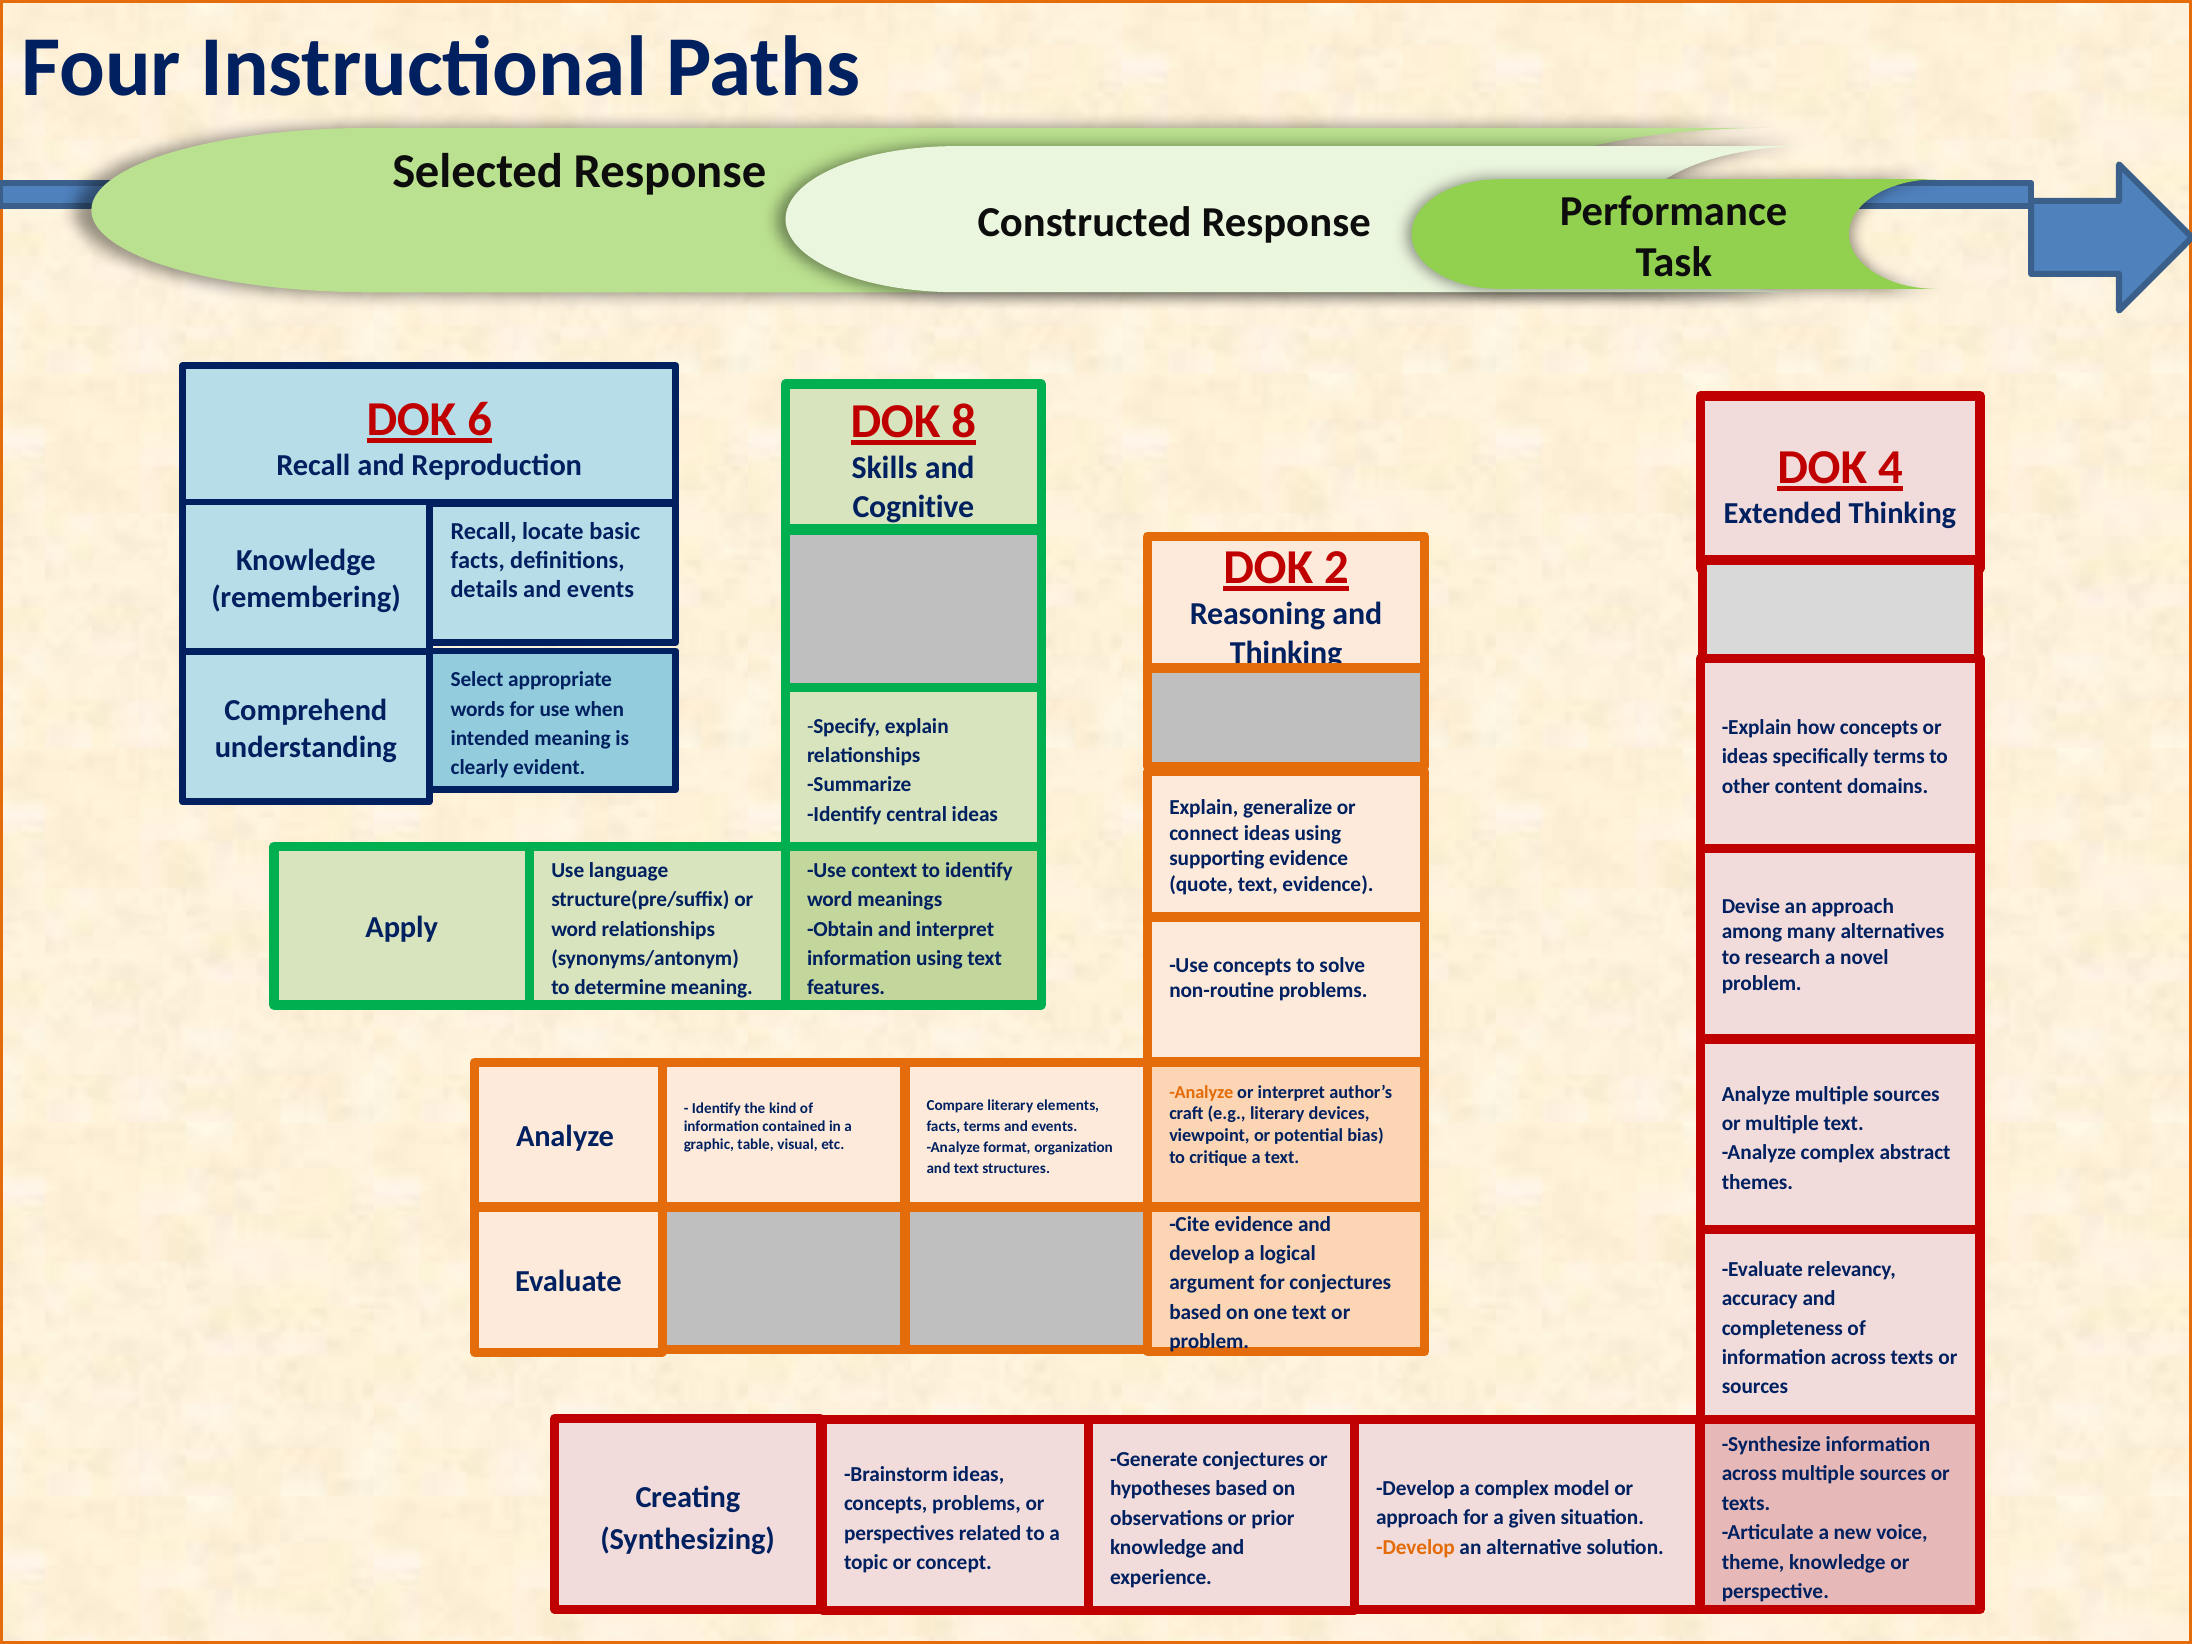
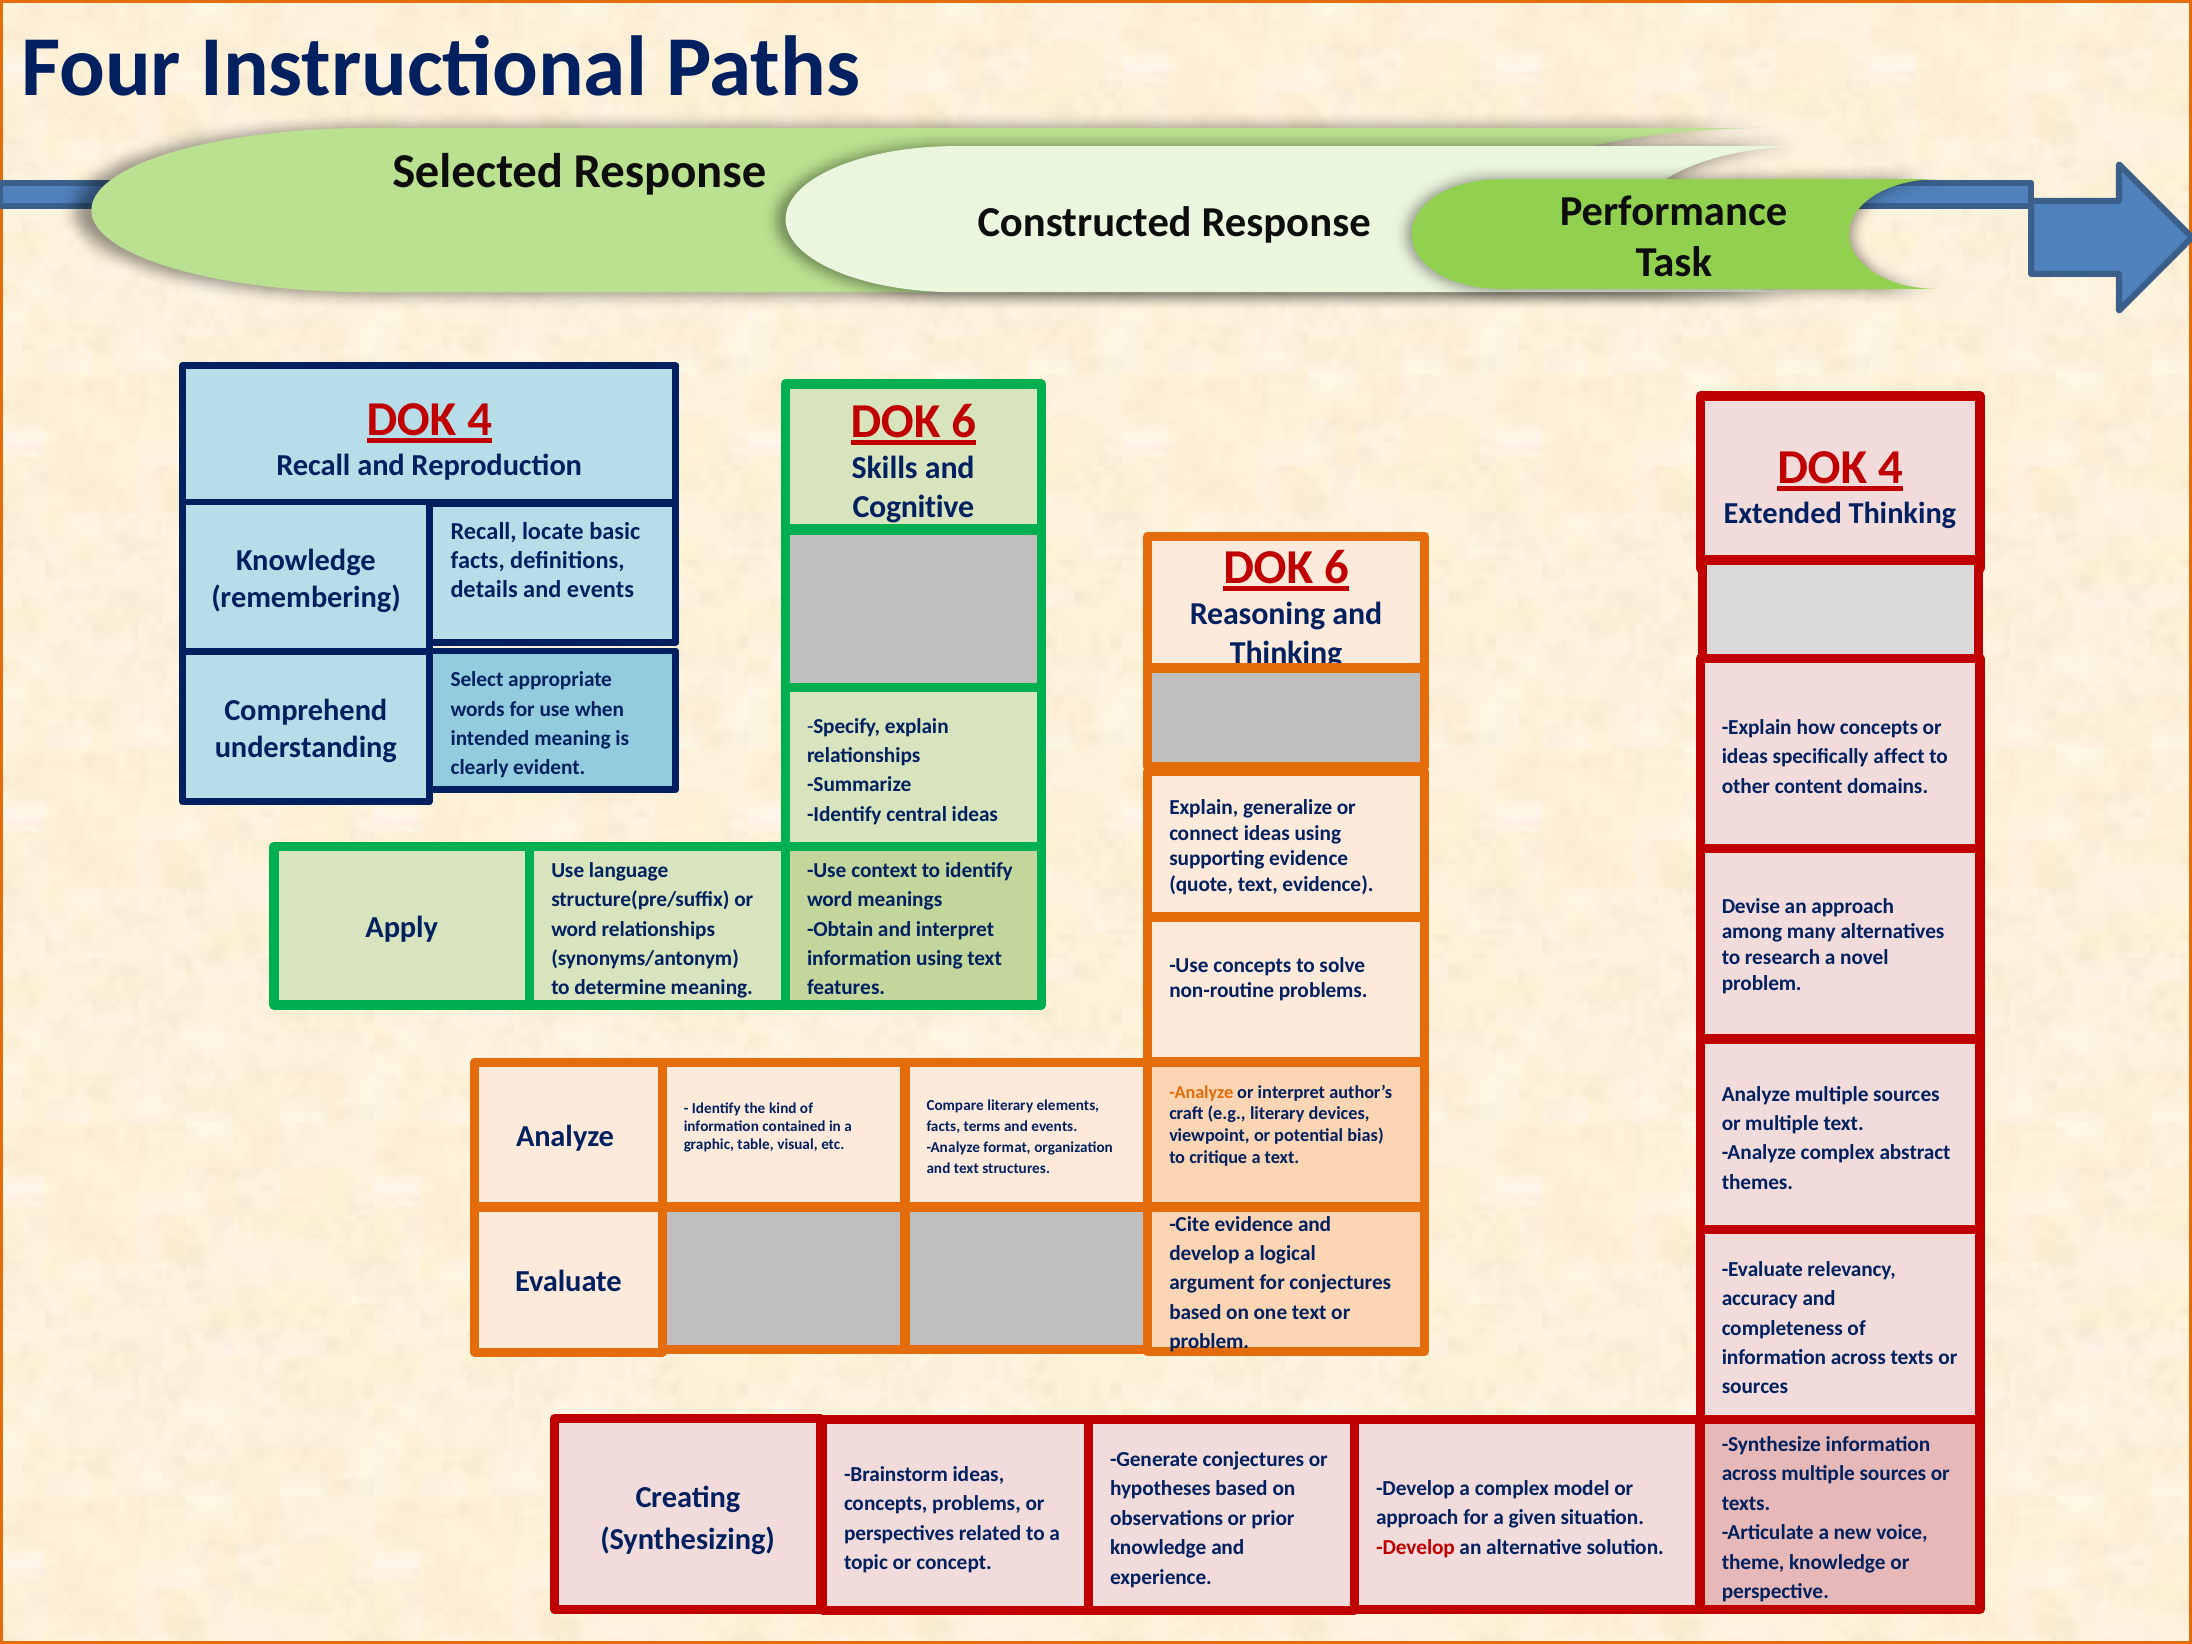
6 at (480, 419): 6 -> 4
8 at (964, 421): 8 -> 6
2 at (1336, 567): 2 -> 6
specifically terms: terms -> affect
Develop at (1416, 1547) colour: orange -> red
